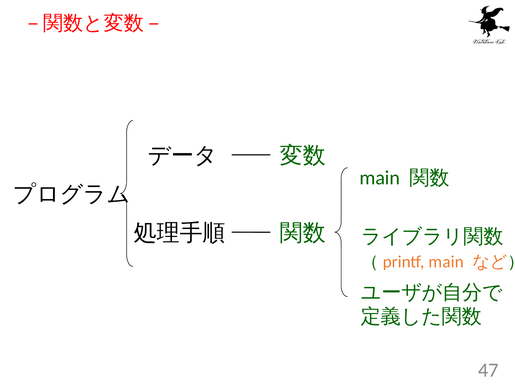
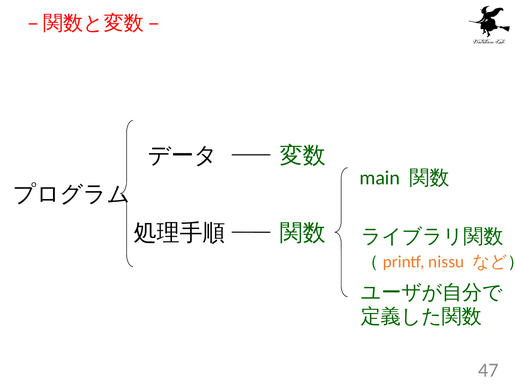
（printf main: main -> nissu
